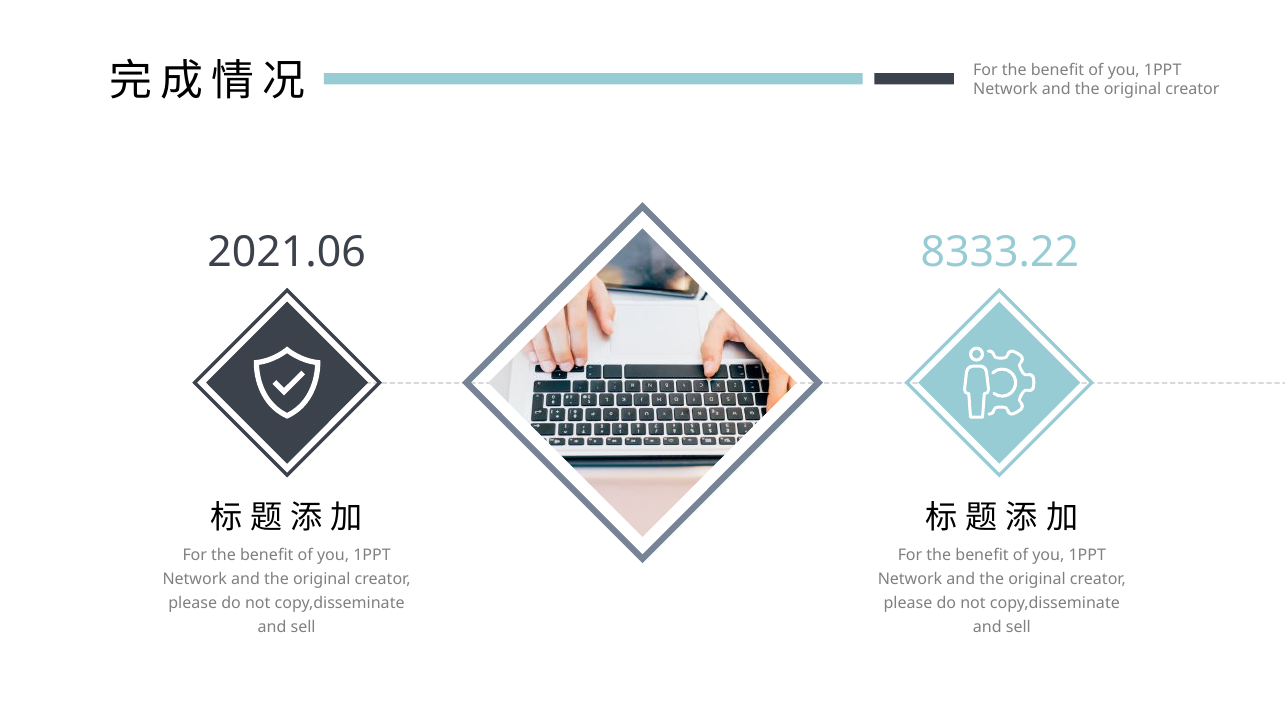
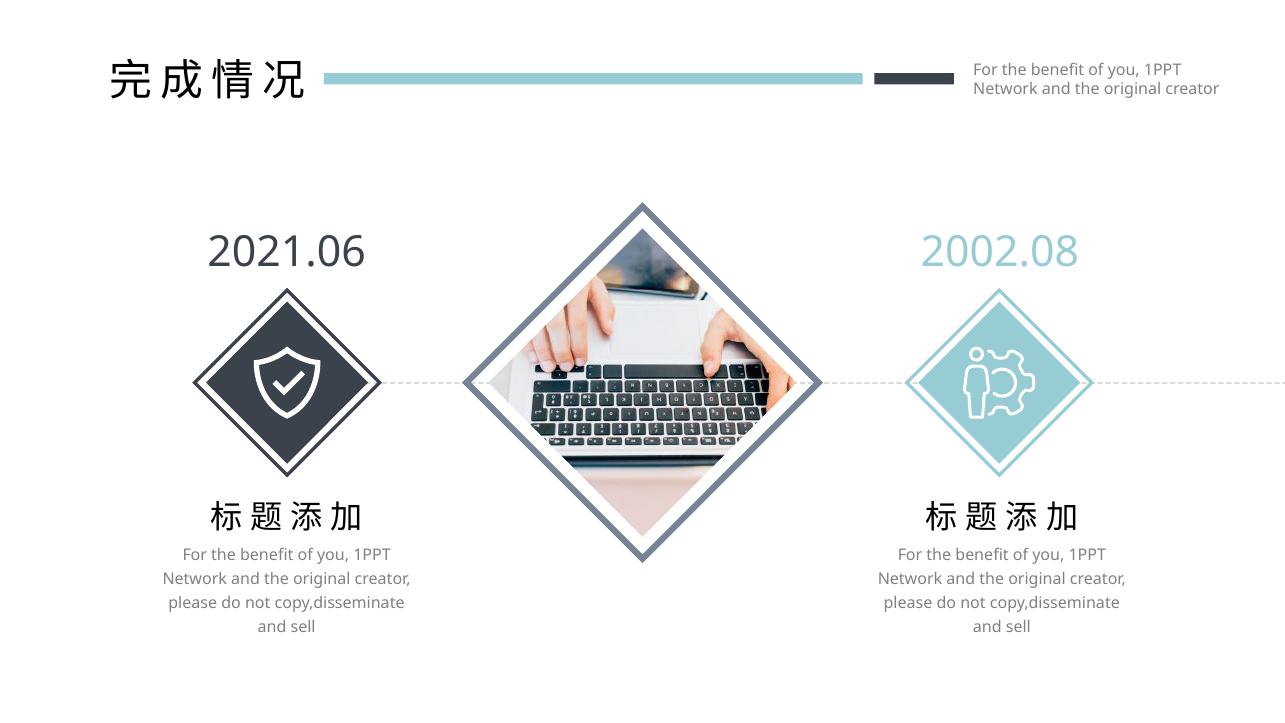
8333.22: 8333.22 -> 2002.08
